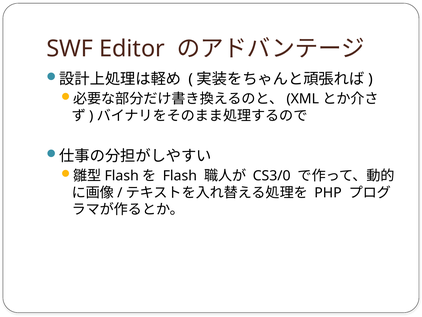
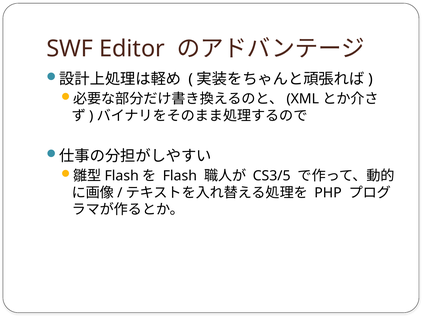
CS3/0: CS3/0 -> CS3/5
